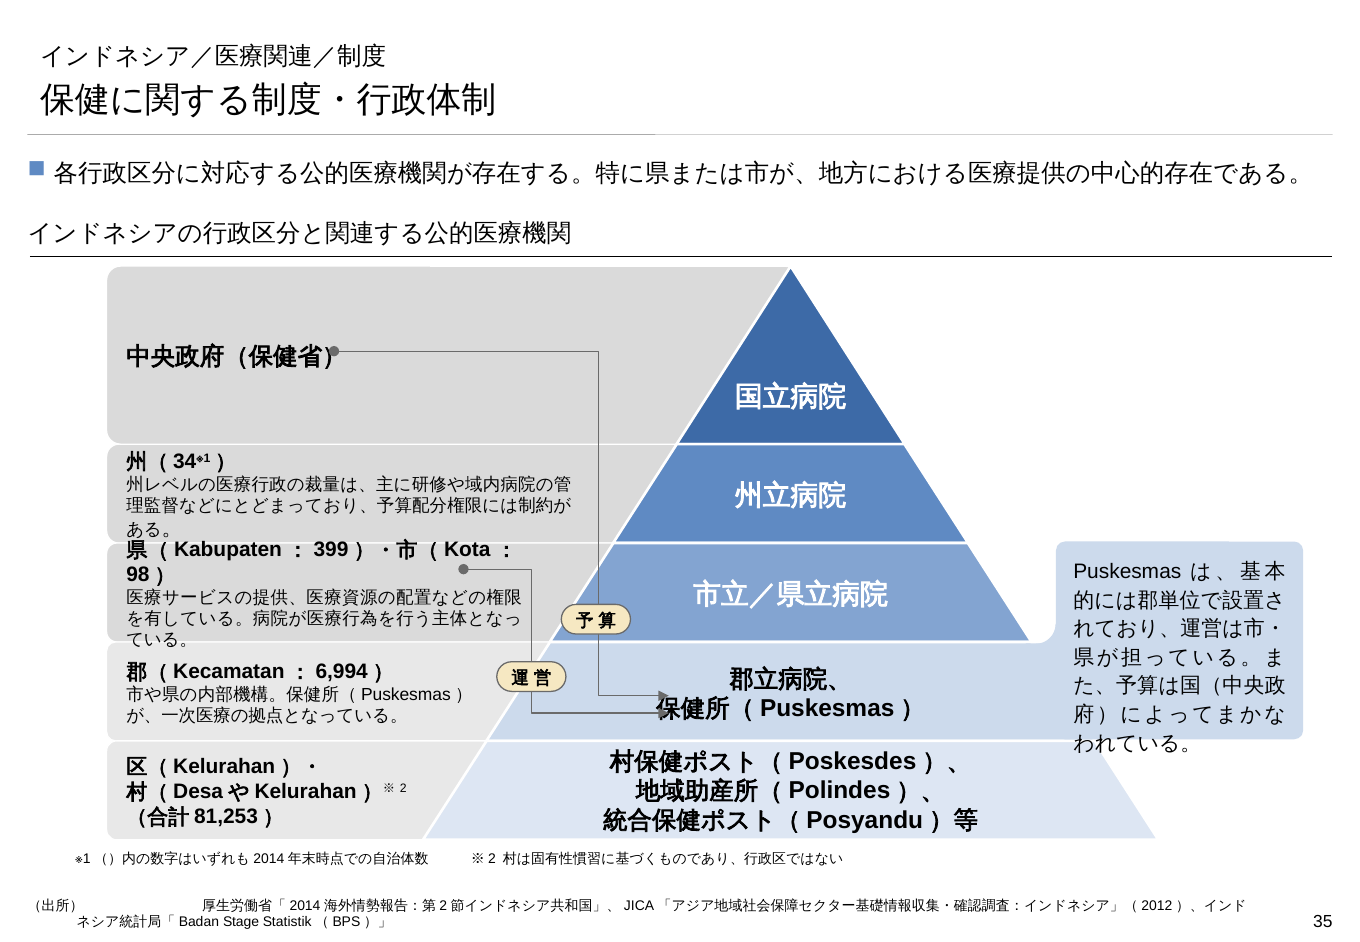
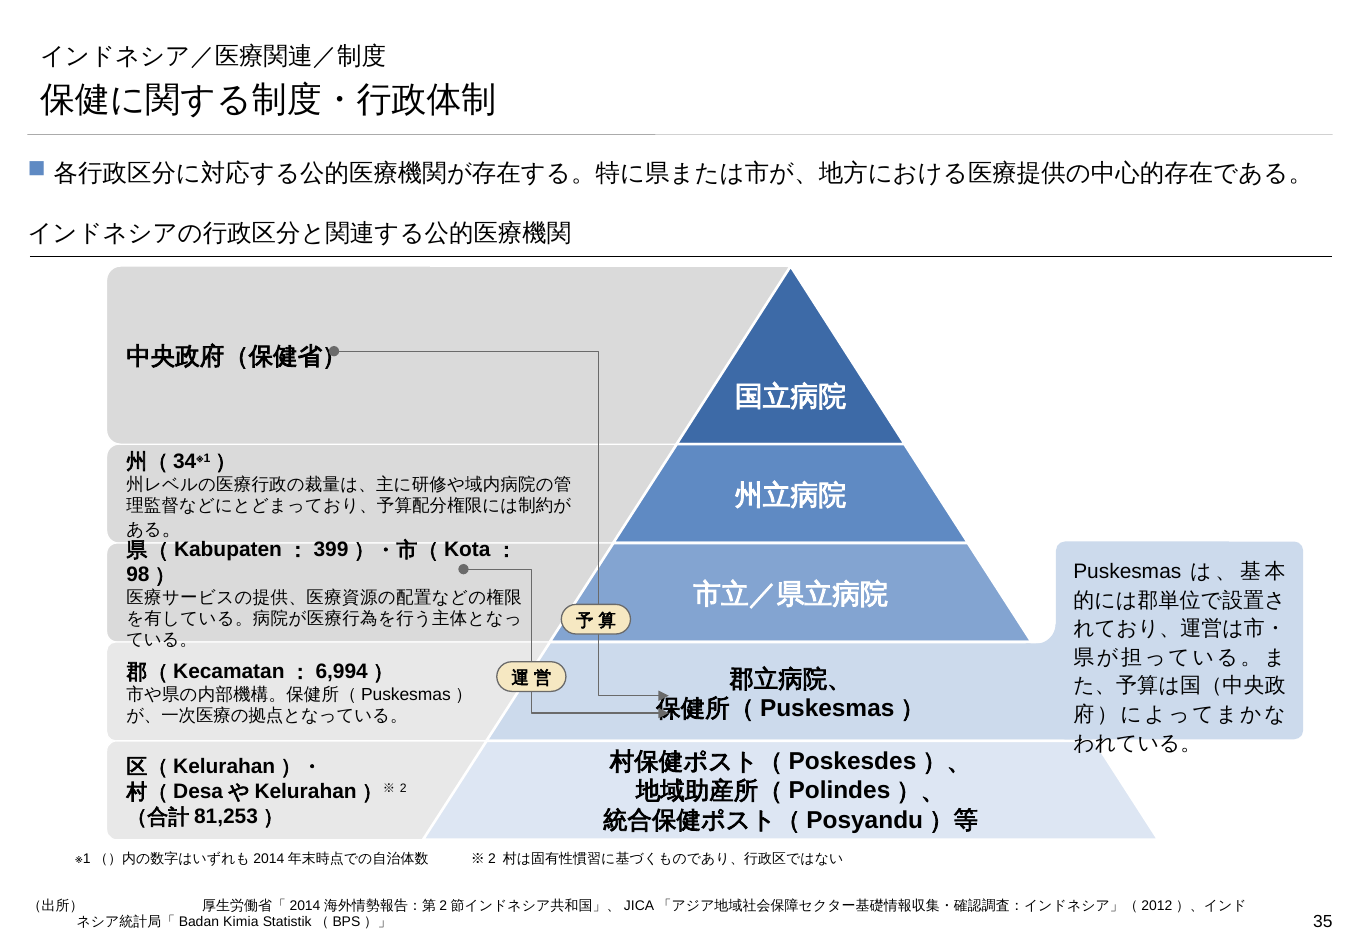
Stage: Stage -> Kimia
